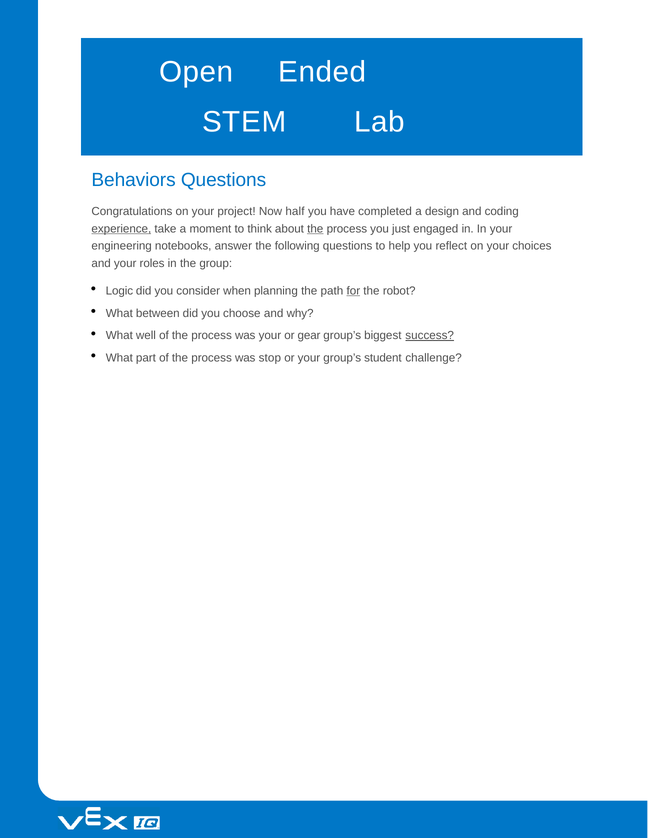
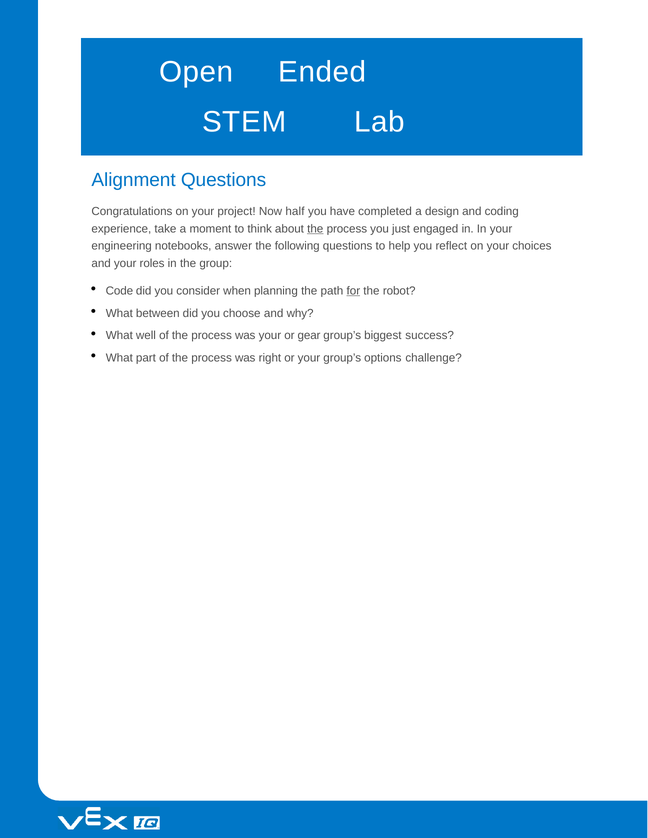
Behaviors: Behaviors -> Alignment
experience underline: present -> none
Logic: Logic -> Code
success underline: present -> none
stop: stop -> right
student: student -> options
